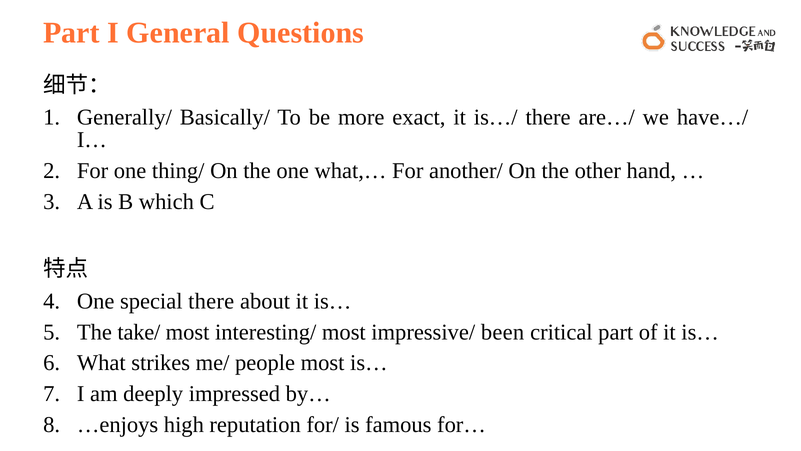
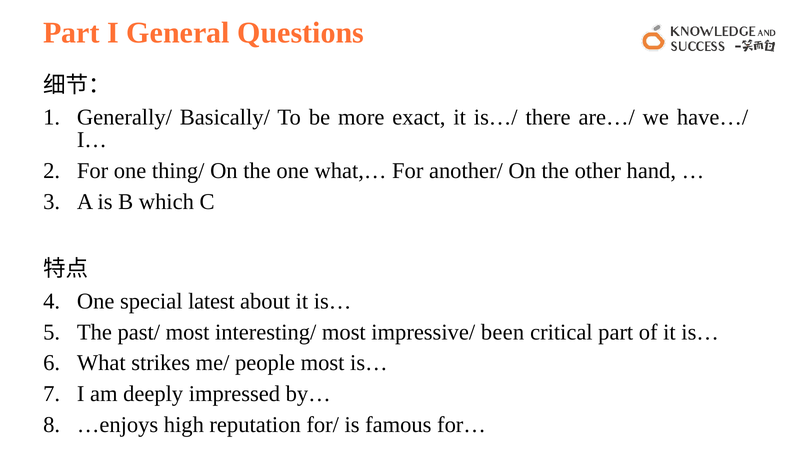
special there: there -> latest
take/: take/ -> past/
